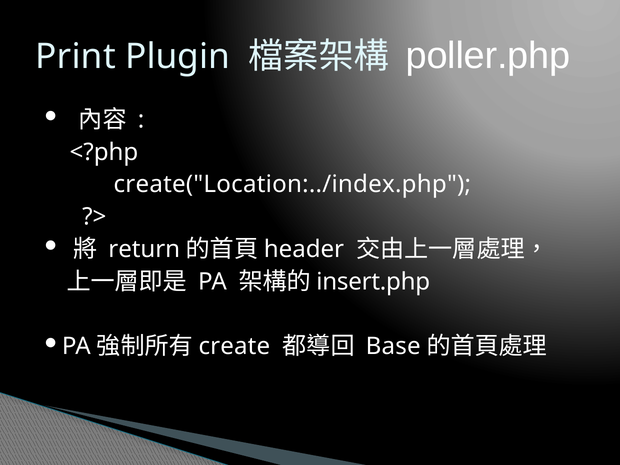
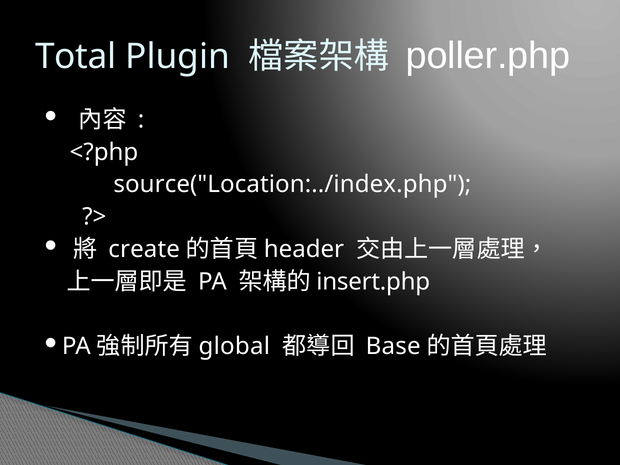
Print: Print -> Total
create("Location:../index.php: create("Location:../index.php -> source("Location:../index.php
return: return -> create
create: create -> global
